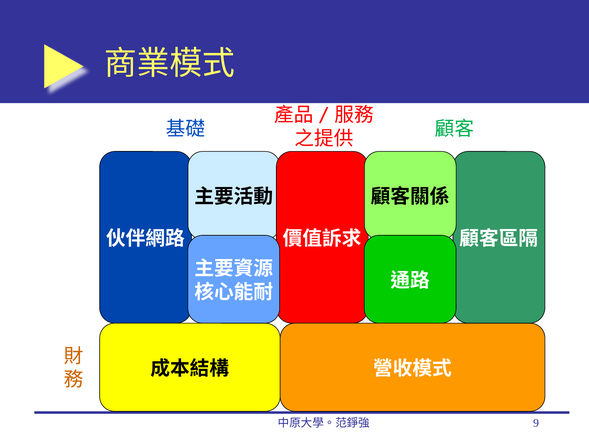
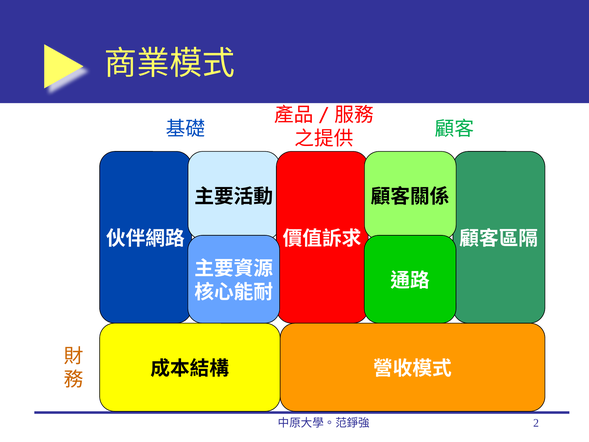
9: 9 -> 2
